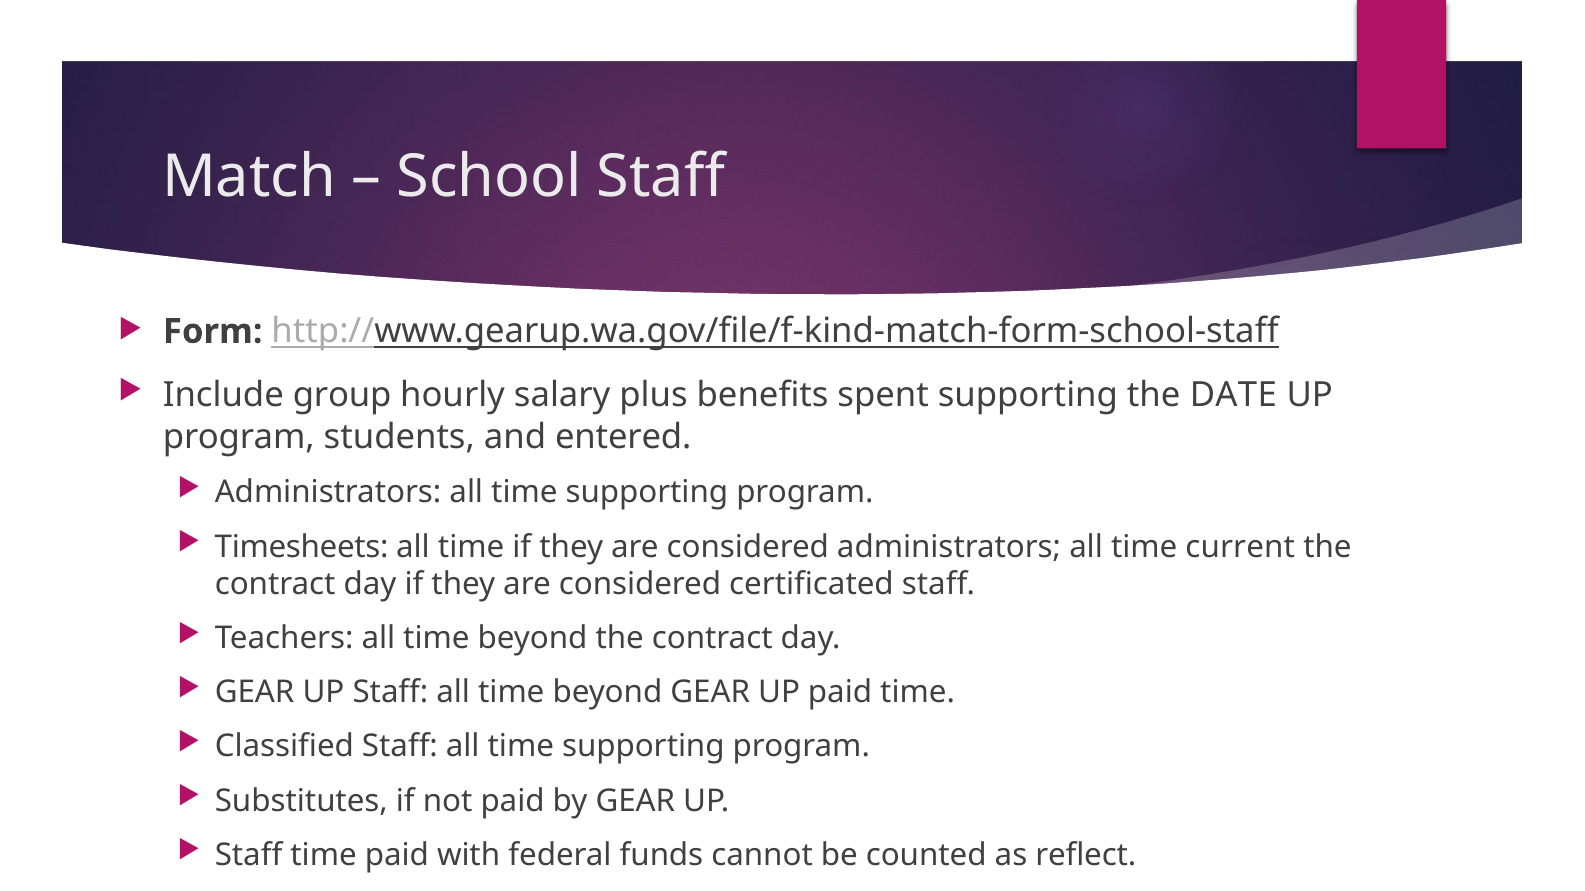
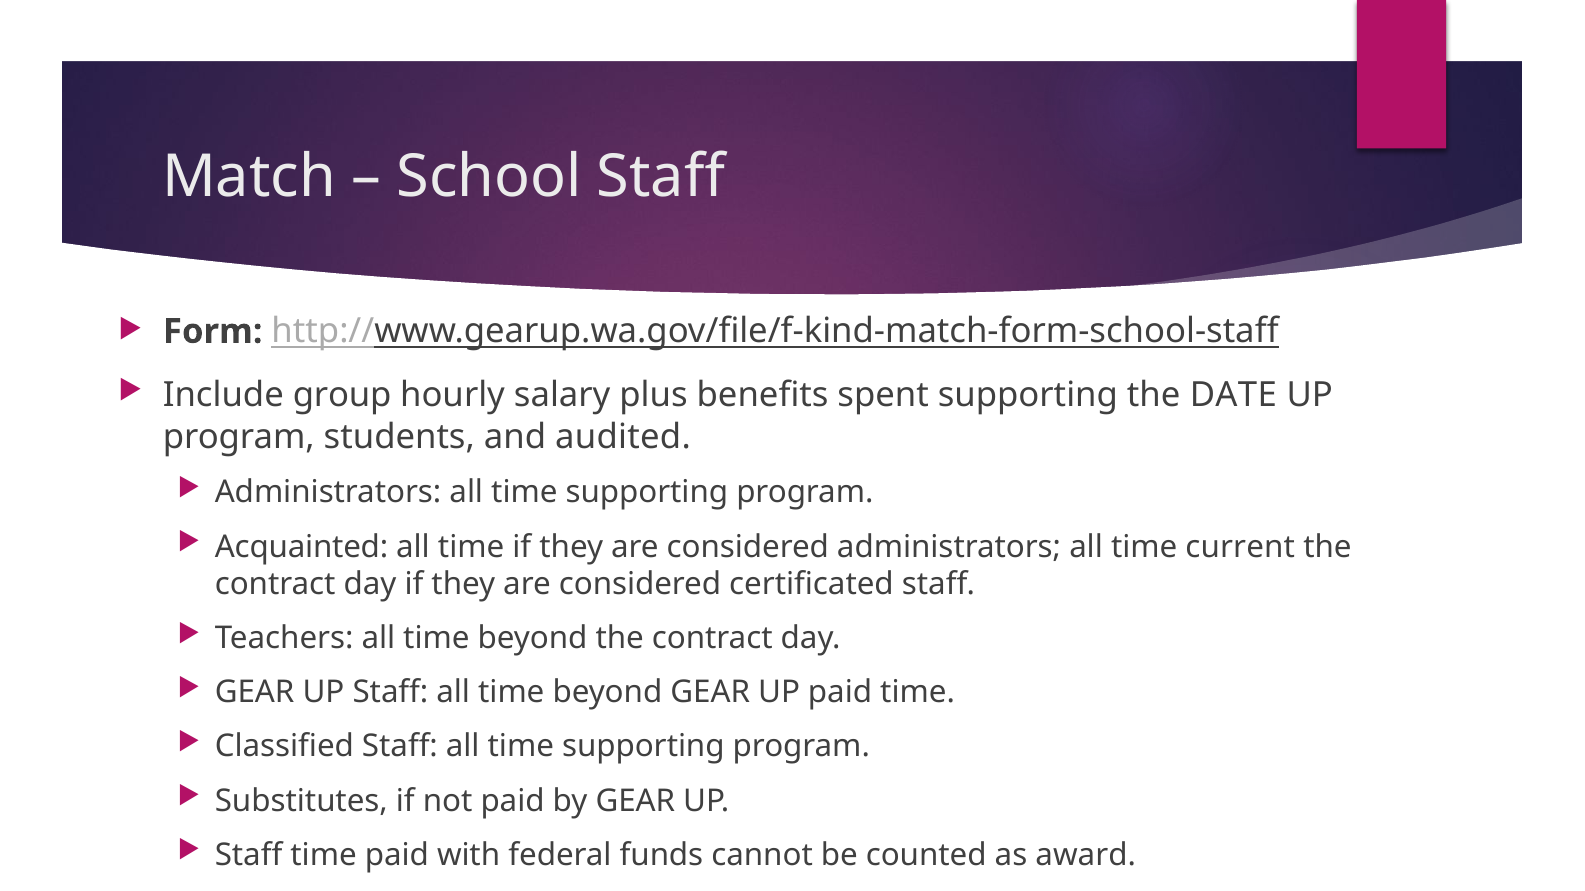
entered: entered -> audited
Timesheets: Timesheets -> Acquainted
reflect: reflect -> award
